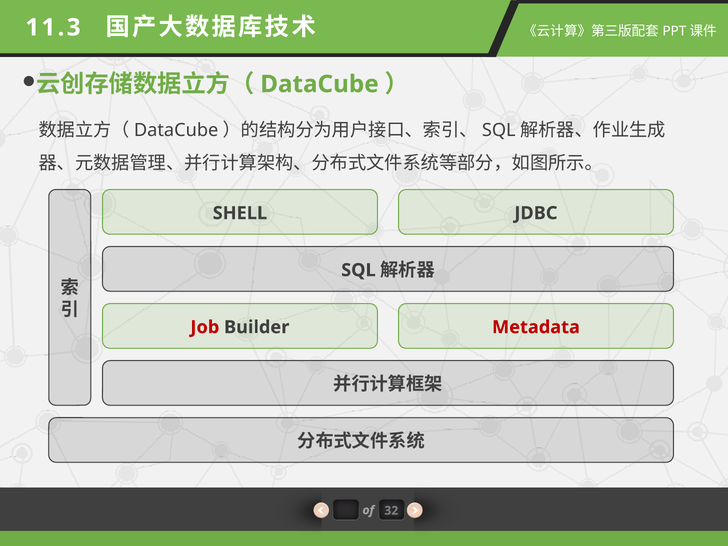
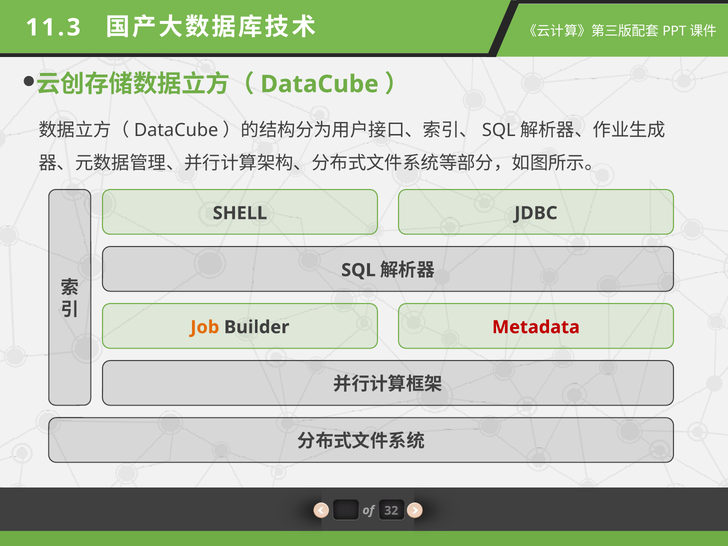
Job colour: red -> orange
